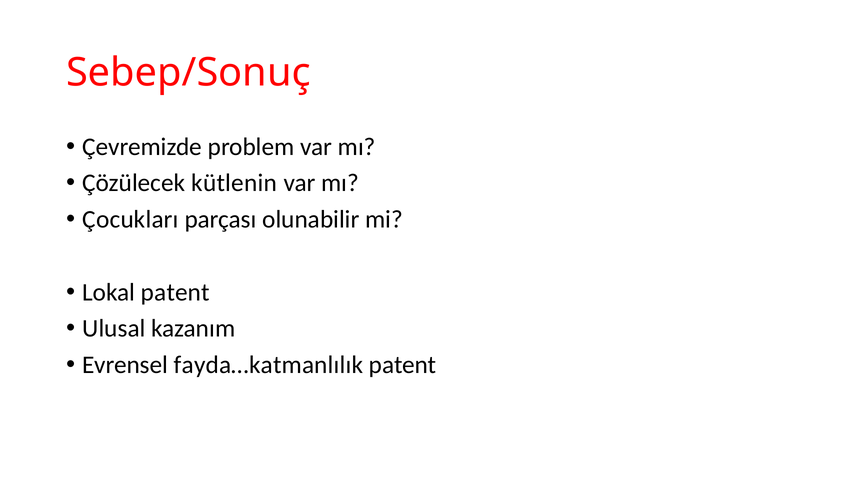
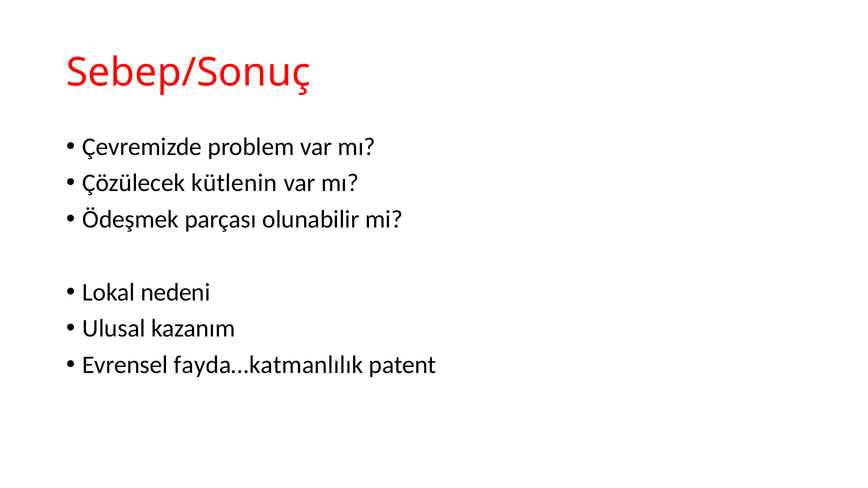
Çocukları: Çocukları -> Ödeşmek
Lokal patent: patent -> nedeni
